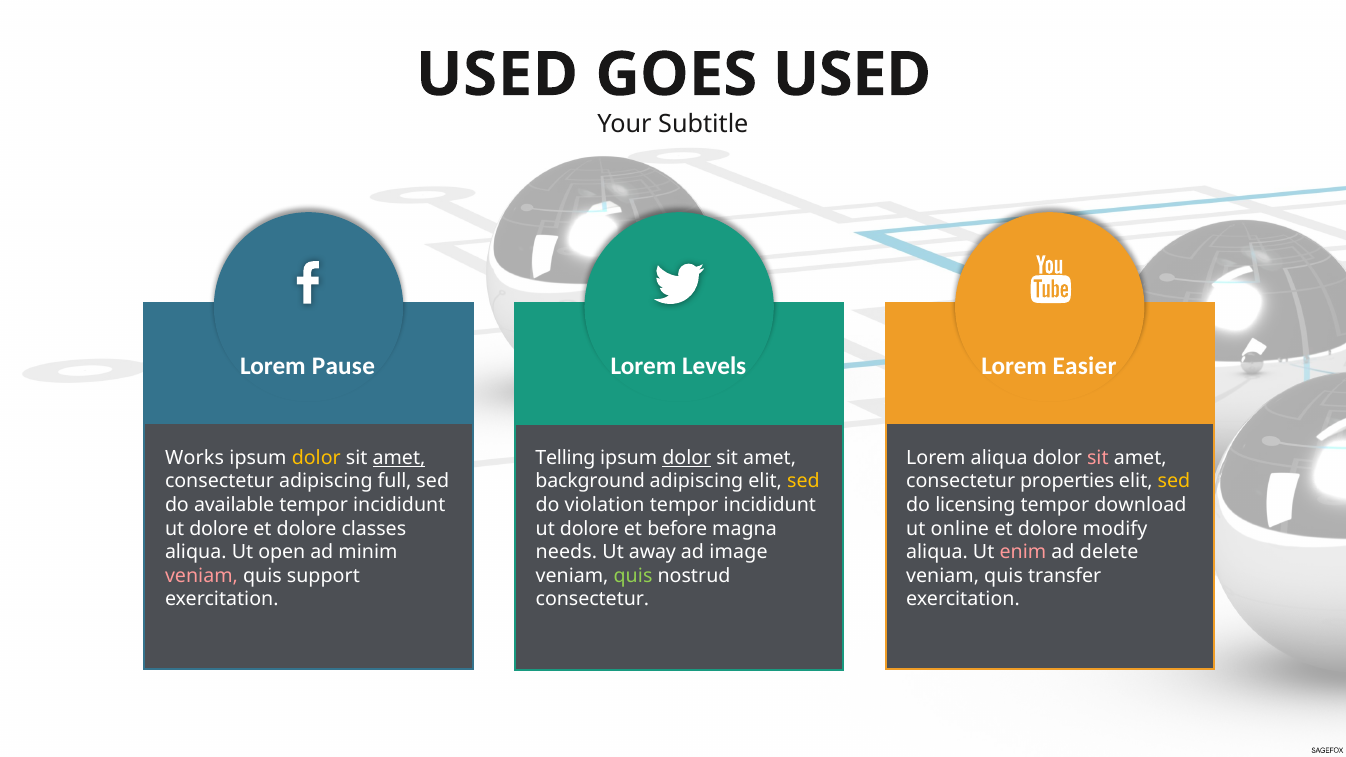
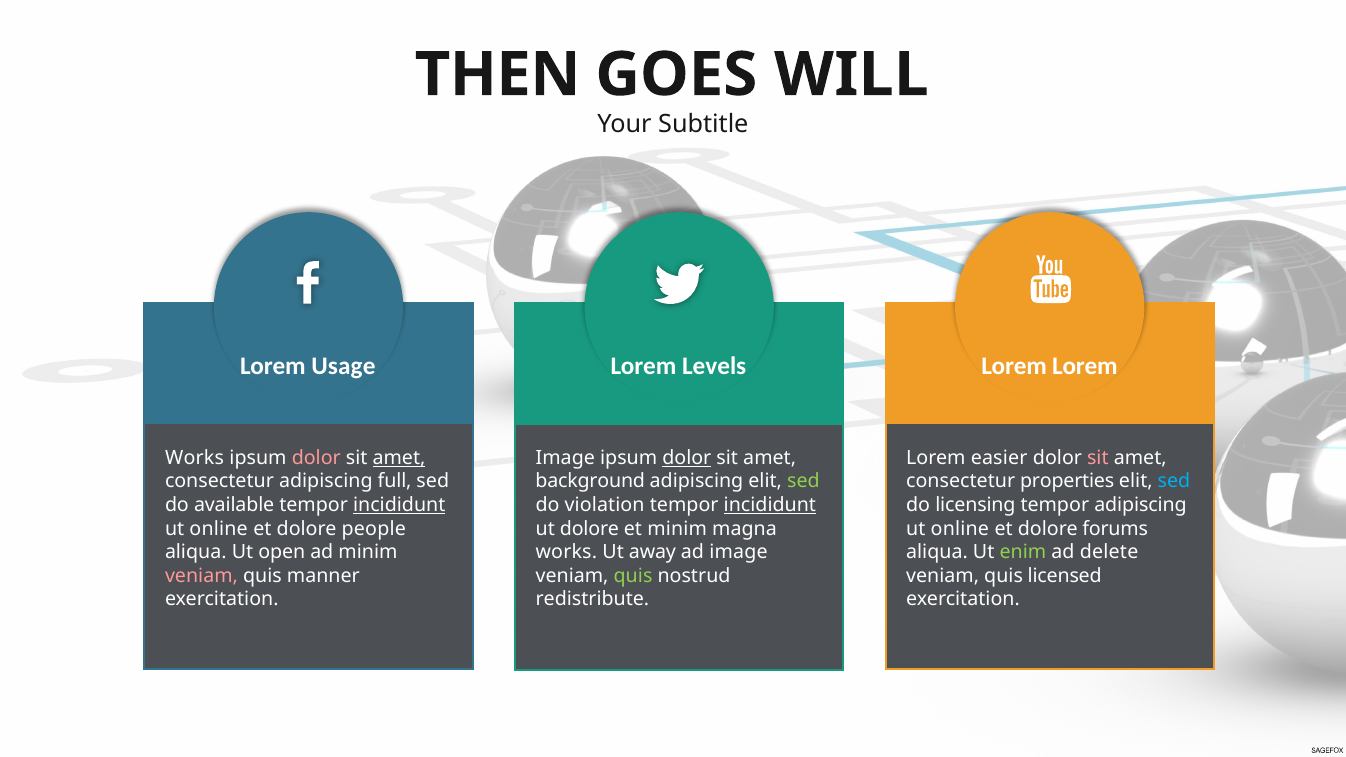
USED at (497, 75): USED -> THEN
USED at (852, 75): USED -> WILL
Pause: Pause -> Usage
Easier at (1085, 366): Easier -> Lorem
dolor at (316, 458) colour: yellow -> pink
Telling at (565, 458): Telling -> Image
Lorem aliqua: aliqua -> easier
sed at (803, 482) colour: yellow -> light green
sed at (1174, 482) colour: yellow -> light blue
incididunt at (399, 505) underline: none -> present
incididunt at (770, 505) underline: none -> present
tempor download: download -> adipiscing
dolore at (219, 529): dolore -> online
classes: classes -> people
et before: before -> minim
modify: modify -> forums
needs at (566, 552): needs -> works
enim colour: pink -> light green
support: support -> manner
transfer: transfer -> licensed
consectetur at (592, 599): consectetur -> redistribute
